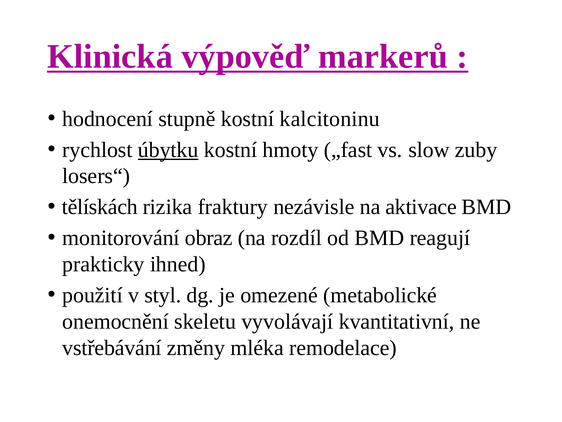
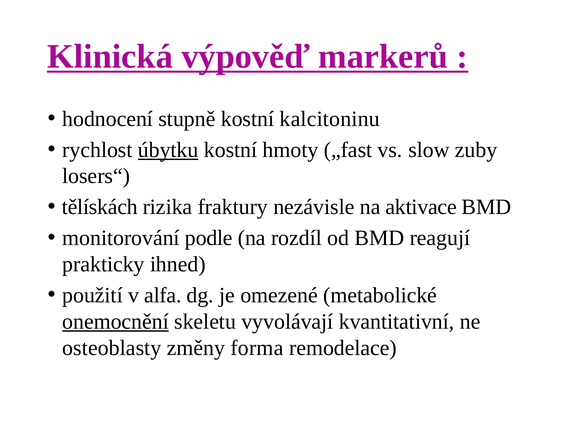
obraz: obraz -> podle
styl: styl -> alfa
onemocnění underline: none -> present
vstřebávání: vstřebávání -> osteoblasty
mléka: mléka -> forma
